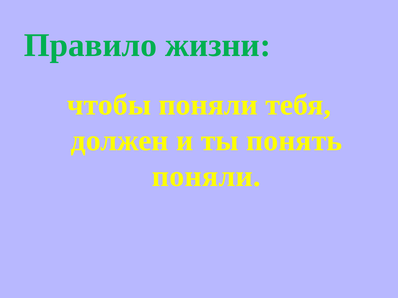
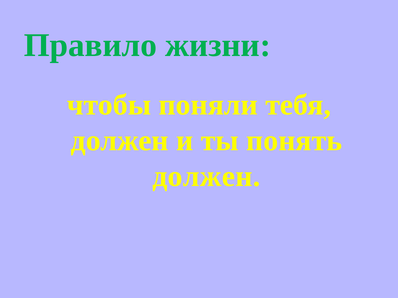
поняли at (206, 177): поняли -> должен
